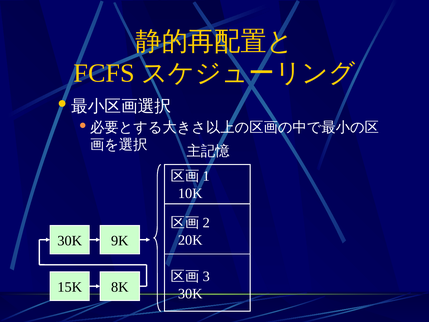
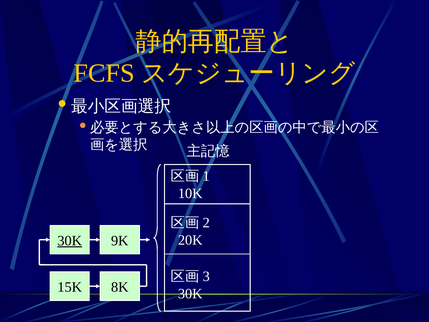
30K at (70, 241) underline: none -> present
